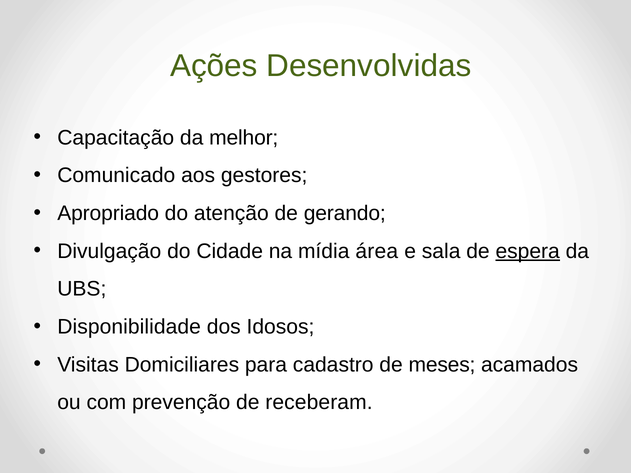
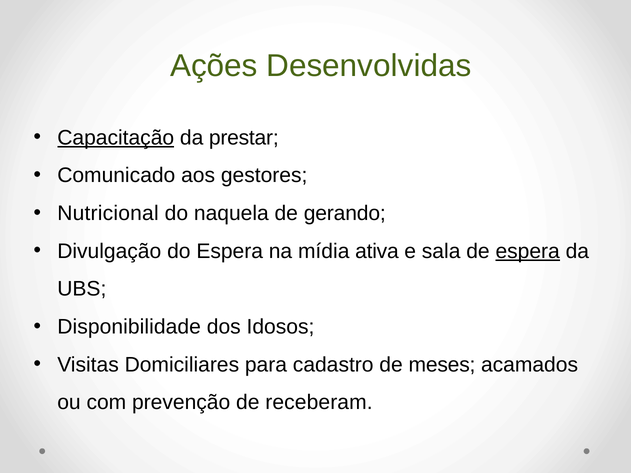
Capacitação underline: none -> present
melhor: melhor -> prestar
Apropriado: Apropriado -> Nutricional
atenção: atenção -> naquela
do Cidade: Cidade -> Espera
área: área -> ativa
